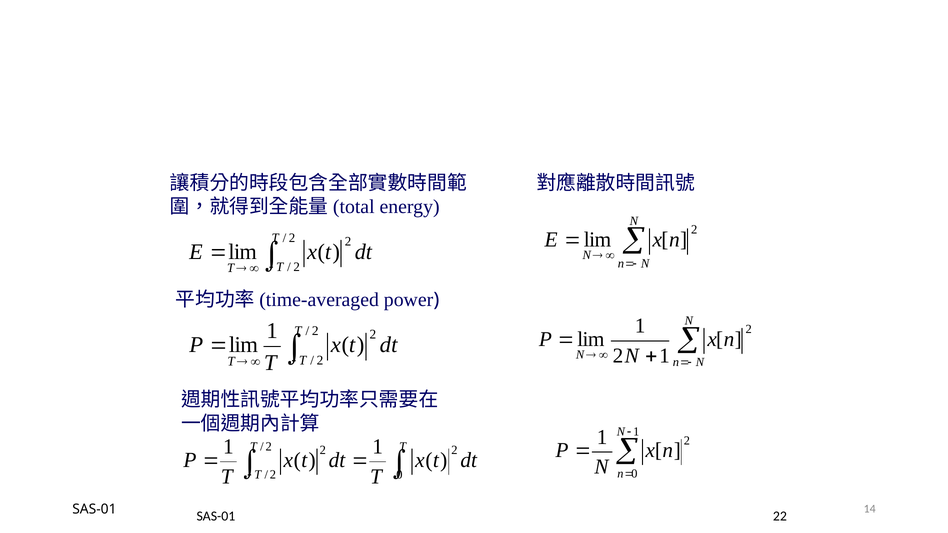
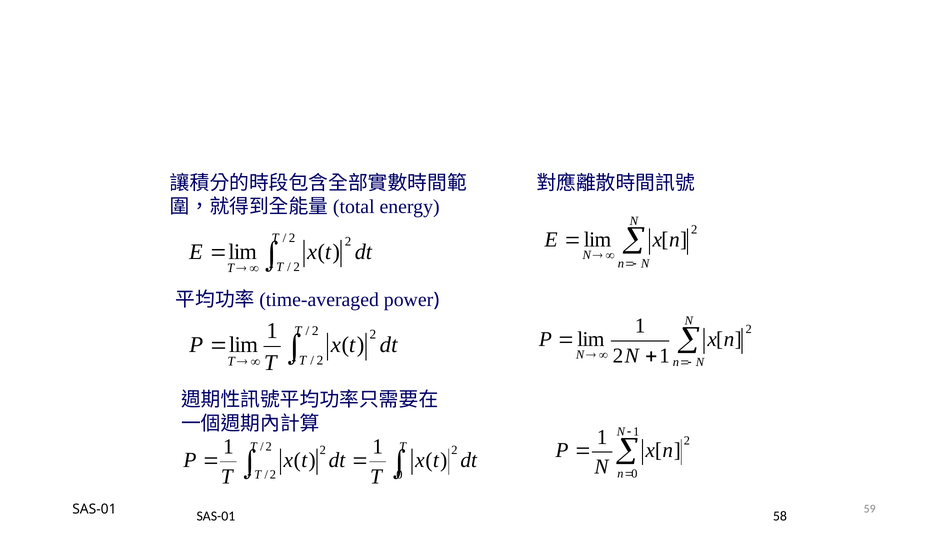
14: 14 -> 59
22: 22 -> 58
